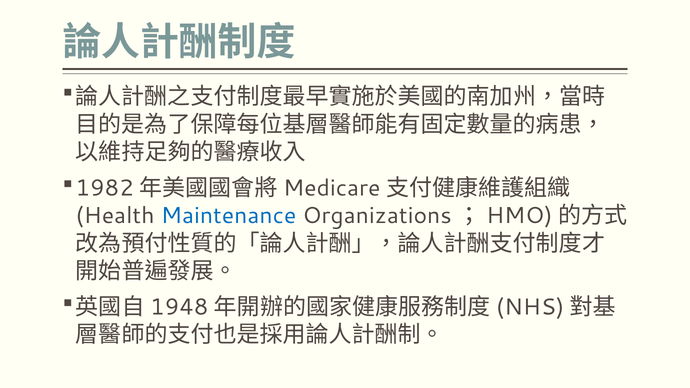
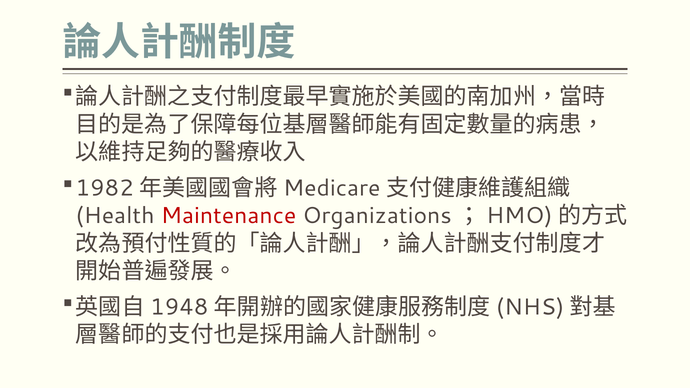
Maintenance colour: blue -> red
